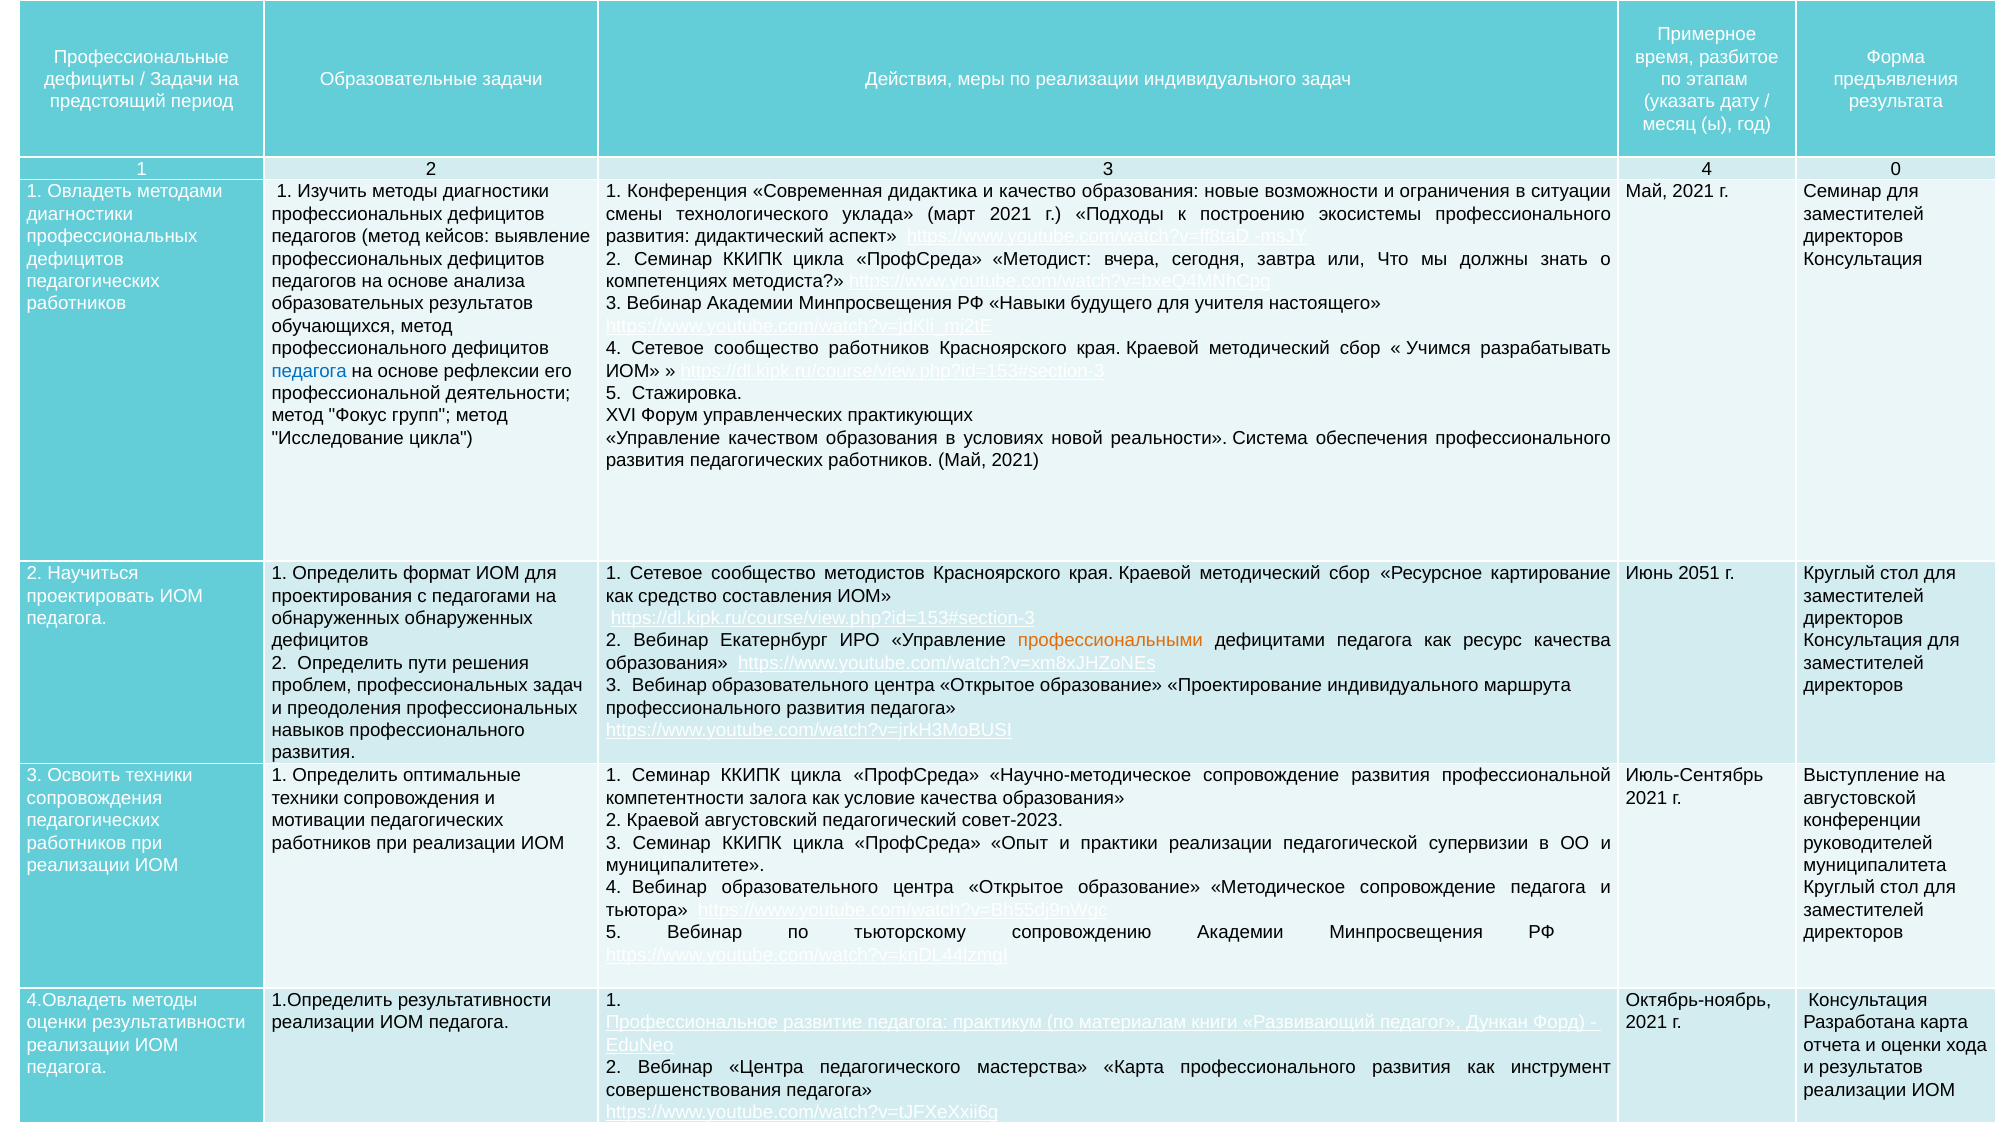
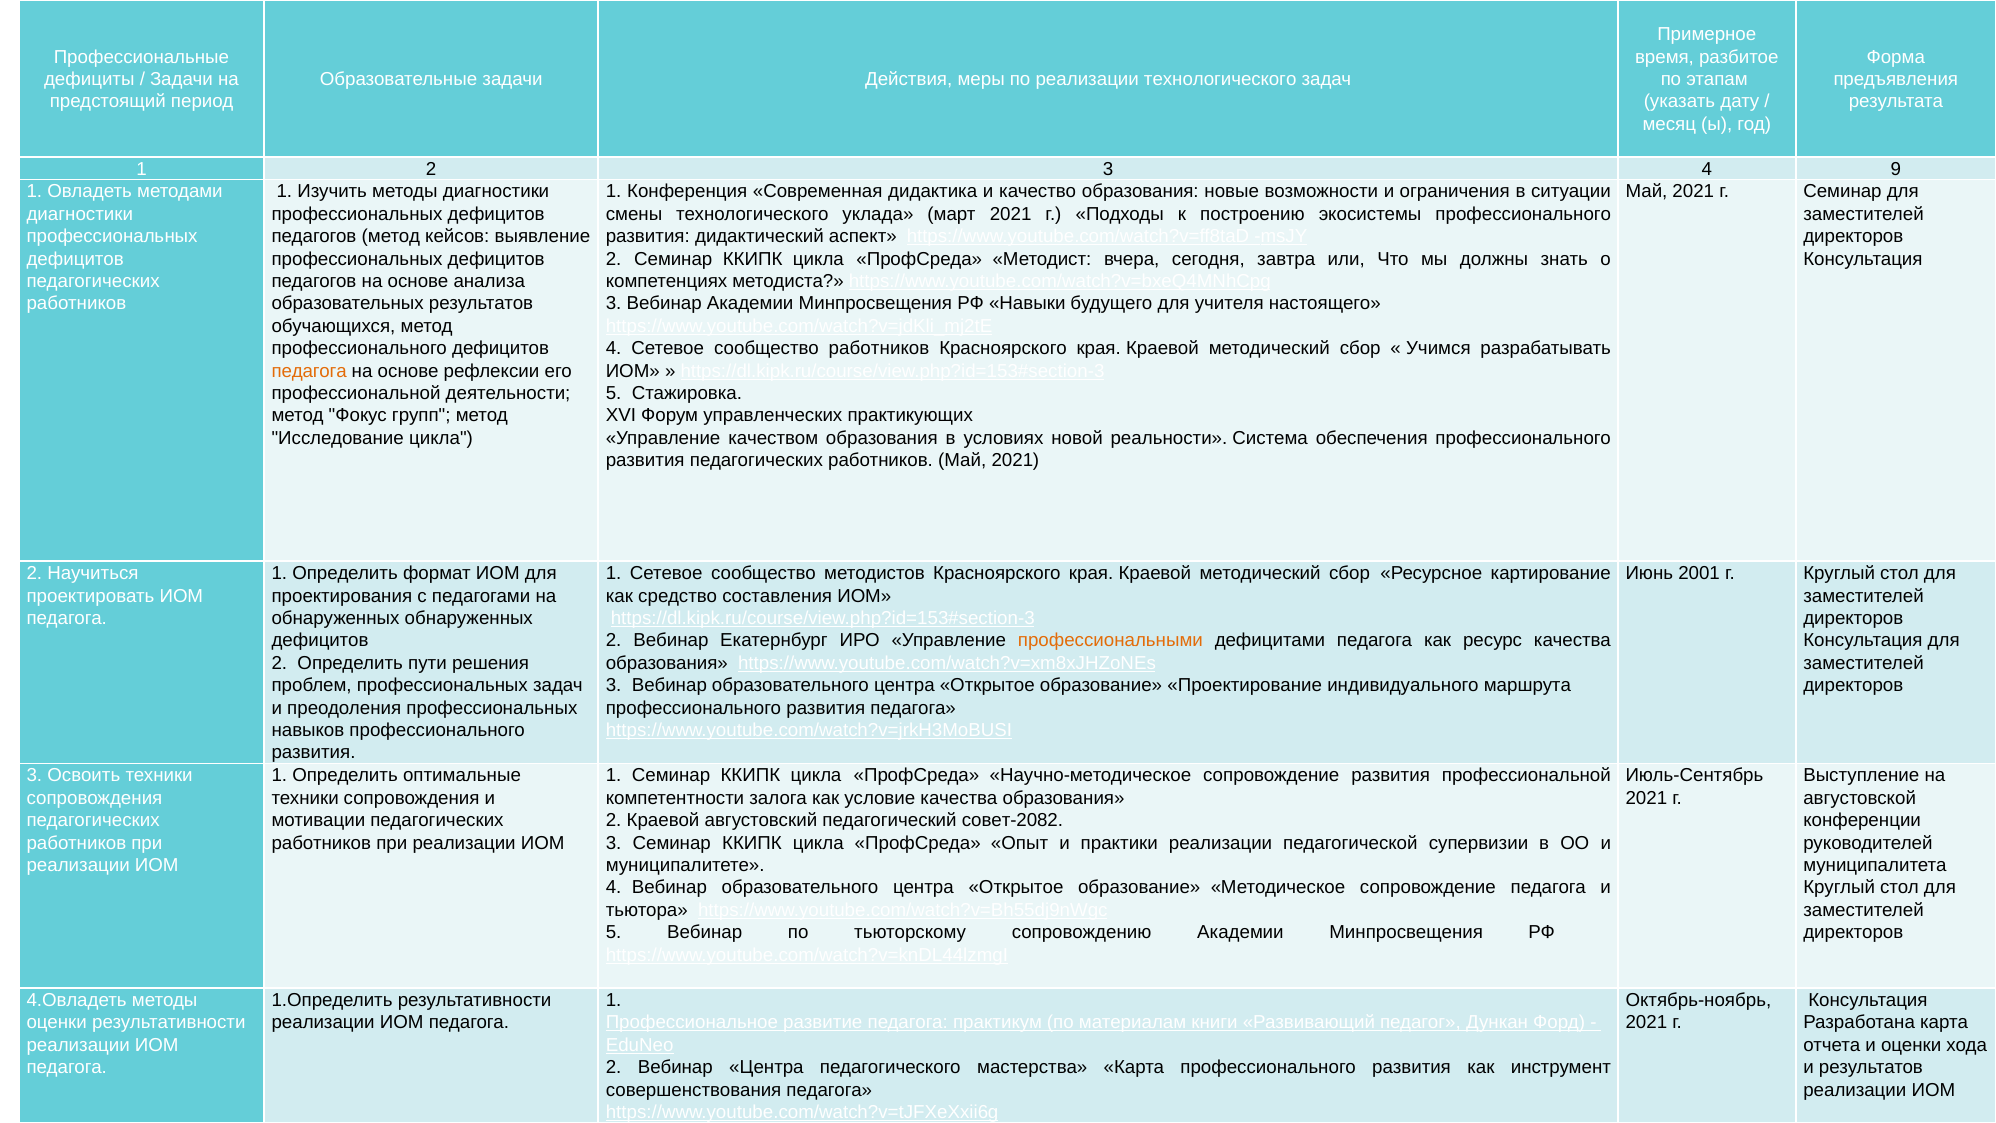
реализации индивидуального: индивидуального -> технологического
0: 0 -> 9
педагога at (309, 371) colour: blue -> orange
2051: 2051 -> 2001
совет-2023: совет-2023 -> совет-2082
